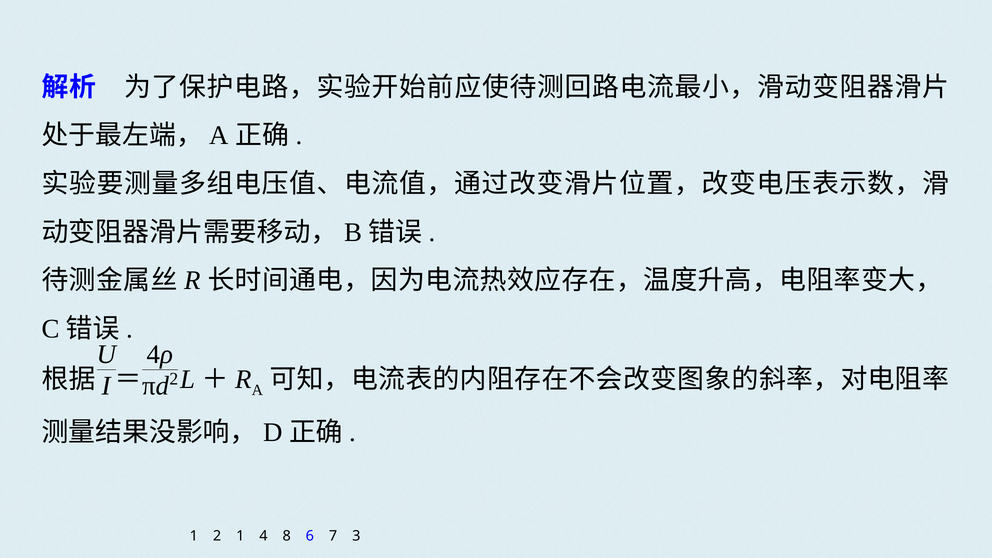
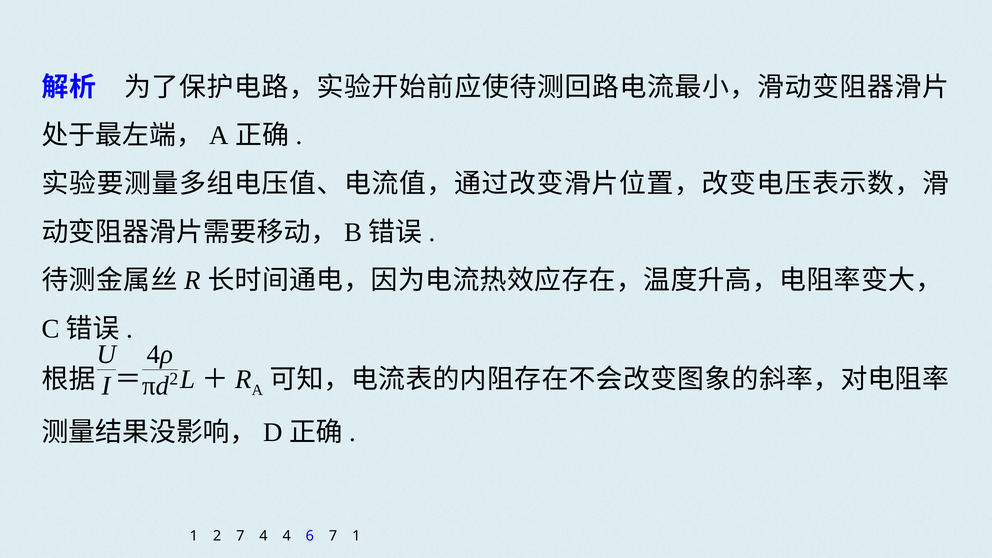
2 1: 1 -> 7
4 8: 8 -> 4
7 3: 3 -> 1
